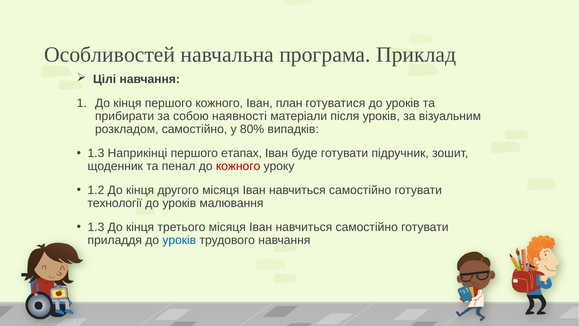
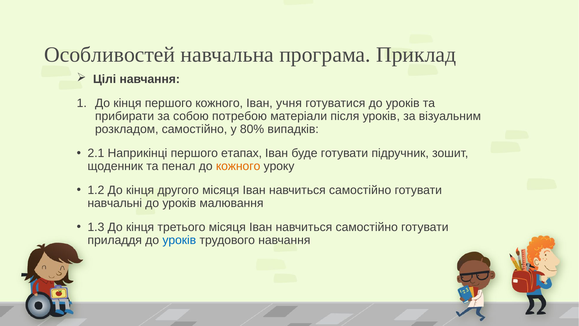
план: план -> учня
наявності: наявності -> потребою
1.3 at (96, 153): 1.3 -> 2.1
кожного at (238, 166) colour: red -> orange
технології: технології -> навчальні
